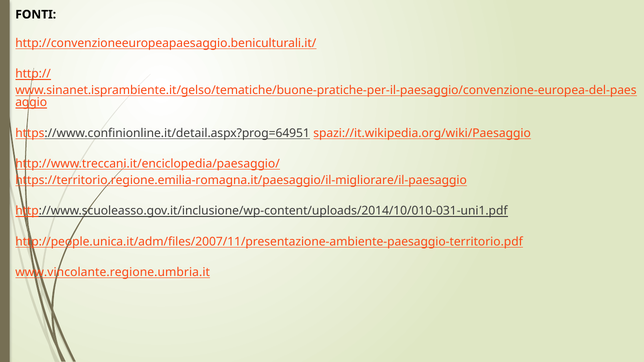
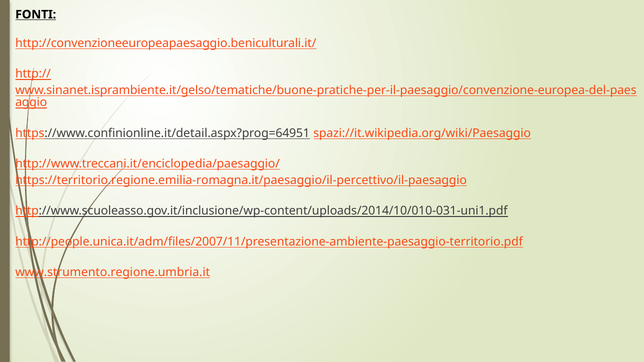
FONTI underline: none -> present
https://territorio.regione.emilia-romagna.it/paesaggio/il-migliorare/il-paesaggio: https://territorio.regione.emilia-romagna.it/paesaggio/il-migliorare/il-paesaggio -> https://territorio.regione.emilia-romagna.it/paesaggio/il-percettivo/il-paesaggio
www.vincolante.regione.umbria.it: www.vincolante.regione.umbria.it -> www.strumento.regione.umbria.it
